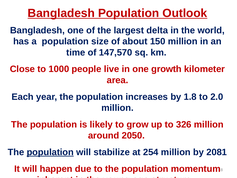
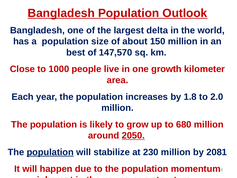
time: time -> best
326: 326 -> 680
2050 underline: none -> present
254: 254 -> 230
